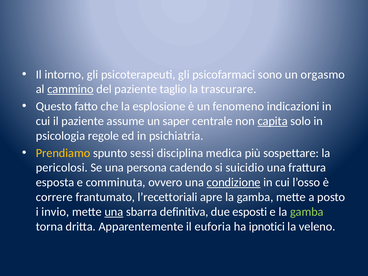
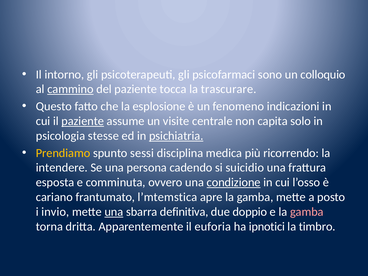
orgasmo: orgasmo -> colloquio
taglio: taglio -> tocca
paziente at (83, 121) underline: none -> present
saper: saper -> visite
capita underline: present -> none
regole: regole -> stesse
psichiatria underline: none -> present
sospettare: sospettare -> ricorrendo
pericolosi: pericolosi -> intendere
correre: correre -> cariano
l’recettoriali: l’recettoriali -> l’mtemstica
esposti: esposti -> doppio
gamba at (307, 212) colour: light green -> pink
veleno: veleno -> timbro
